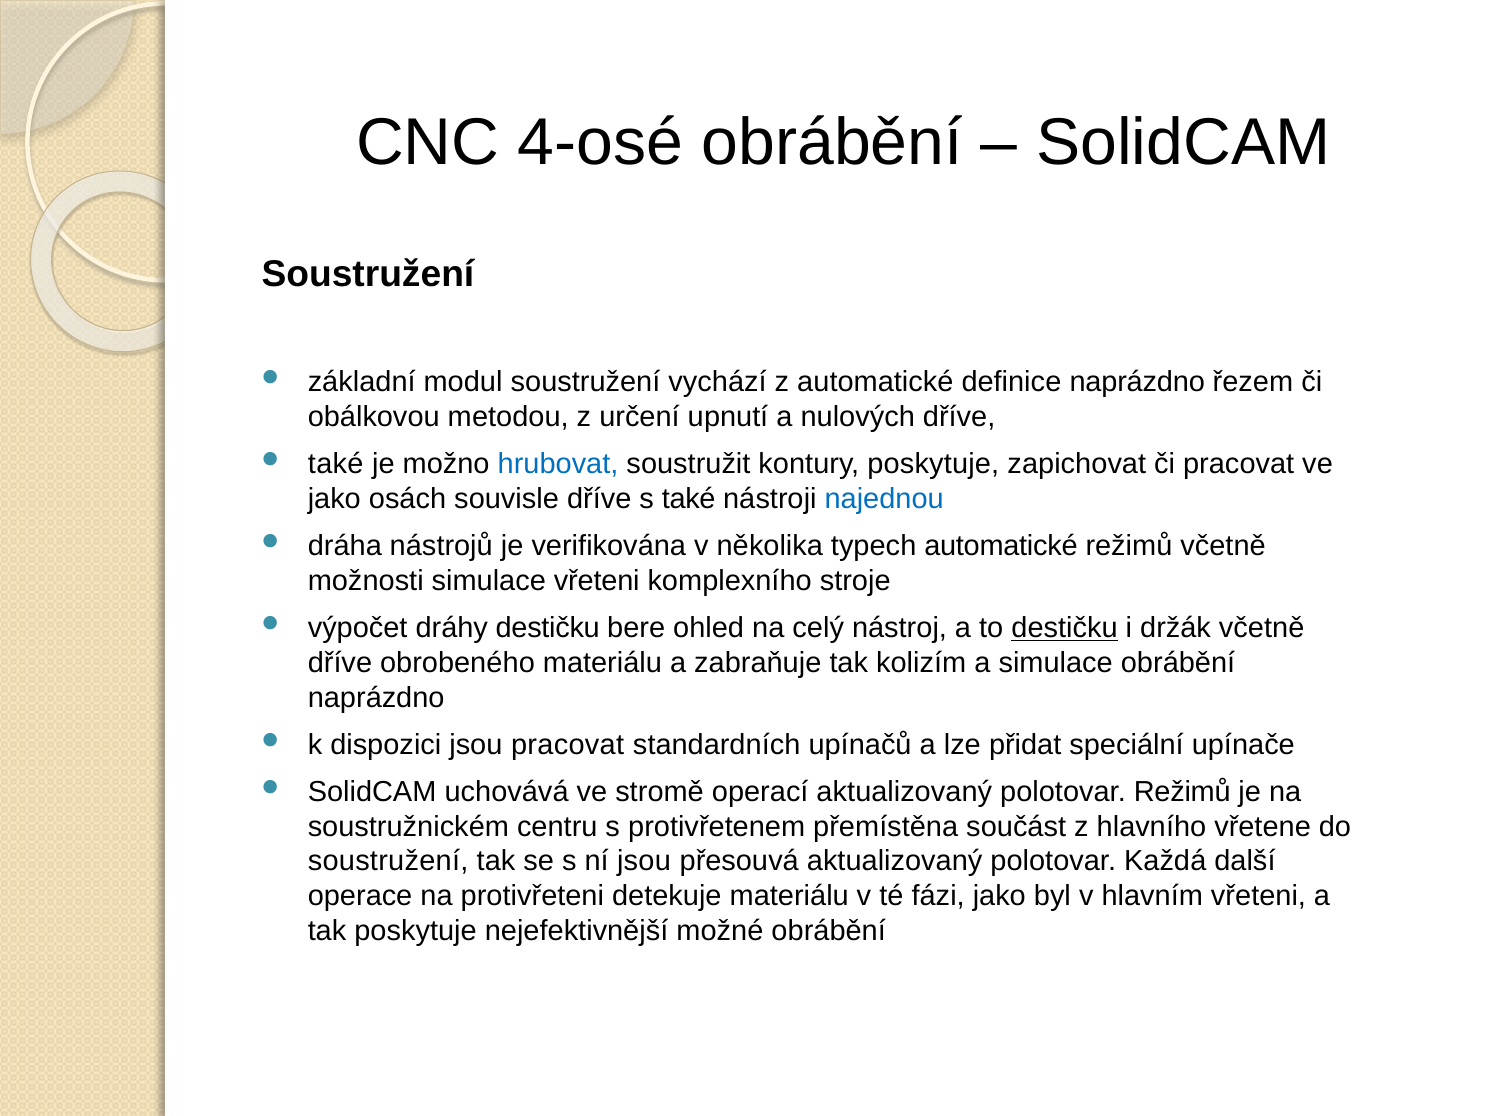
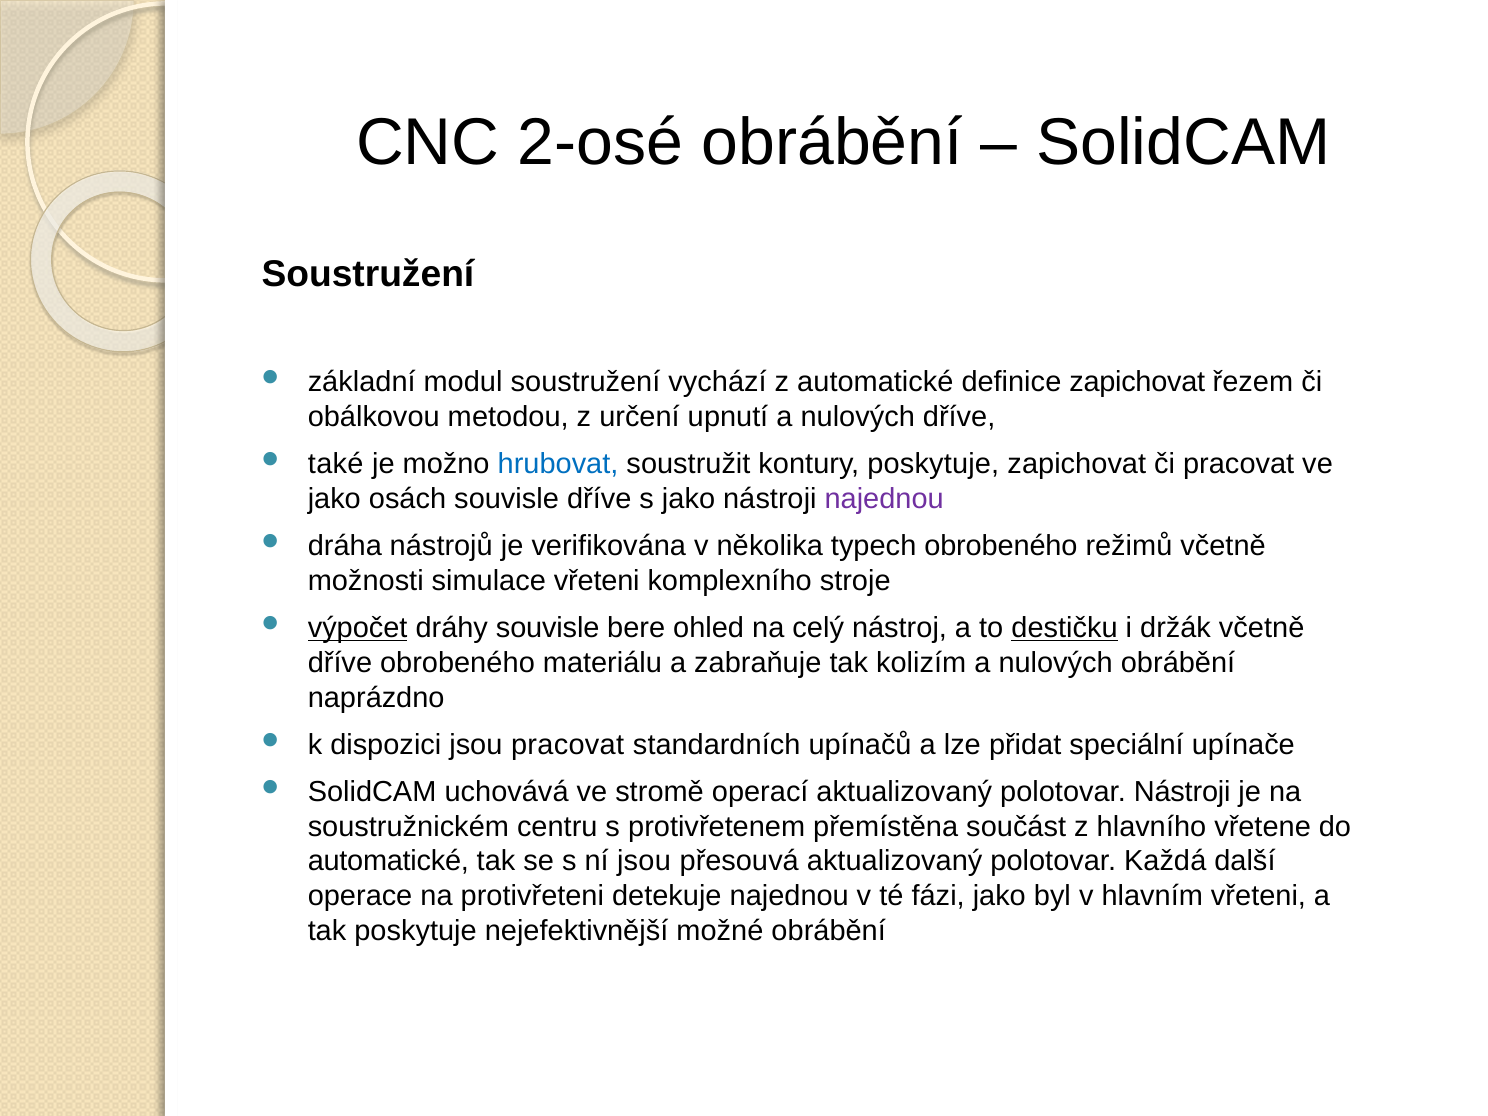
4-osé: 4-osé -> 2-osé
definice naprázdno: naprázdno -> zapichovat
s také: také -> jako
najednou at (884, 499) colour: blue -> purple
typech automatické: automatické -> obrobeného
výpočet underline: none -> present
dráhy destičku: destičku -> souvisle
kolizím a simulace: simulace -> nulových
polotovar Režimů: Režimů -> Nástroji
soustružení at (388, 861): soustružení -> automatické
detekuje materiálu: materiálu -> najednou
